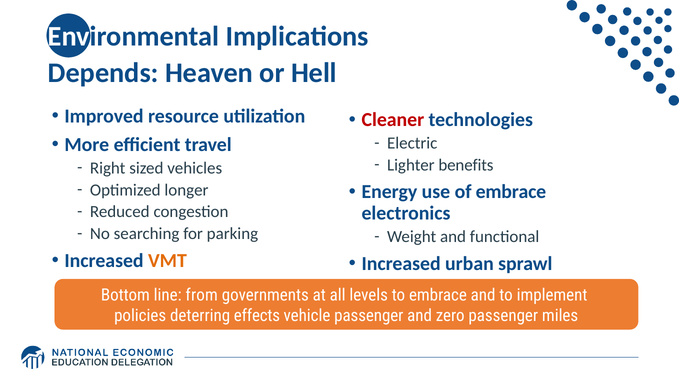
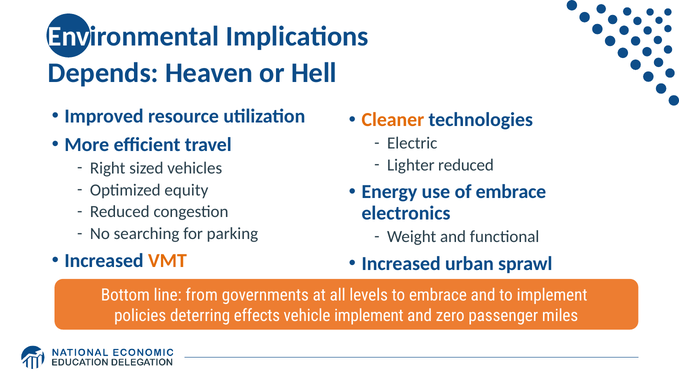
Cleaner colour: red -> orange
Lighter benefits: benefits -> reduced
longer: longer -> equity
vehicle passenger: passenger -> implement
